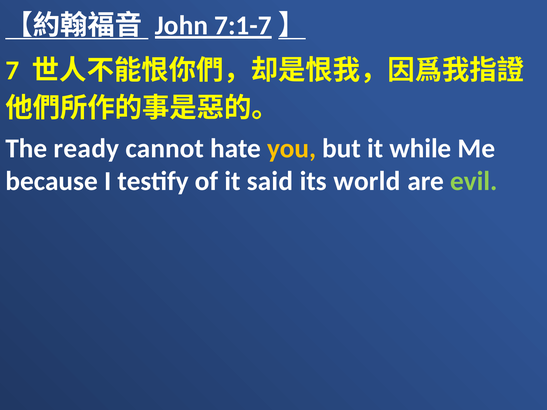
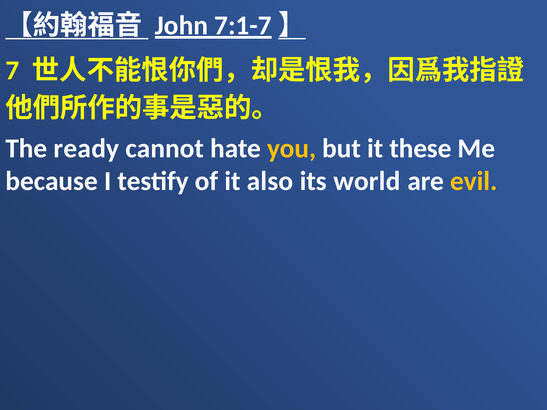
while: while -> these
said: said -> also
evil colour: light green -> yellow
